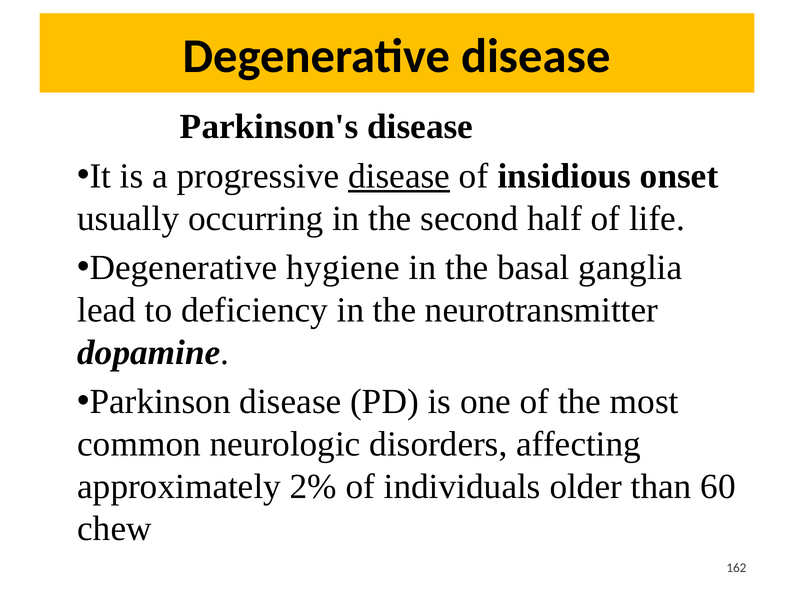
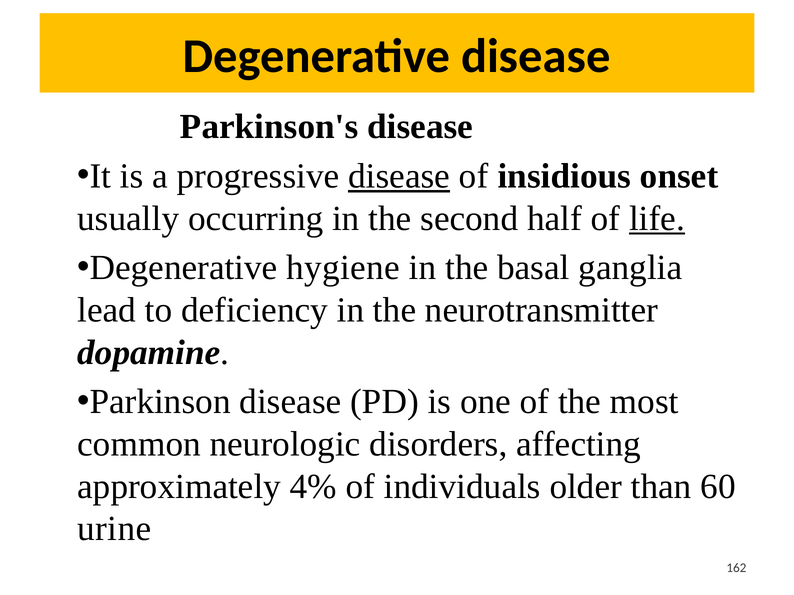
life underline: none -> present
2%: 2% -> 4%
chew: chew -> urine
